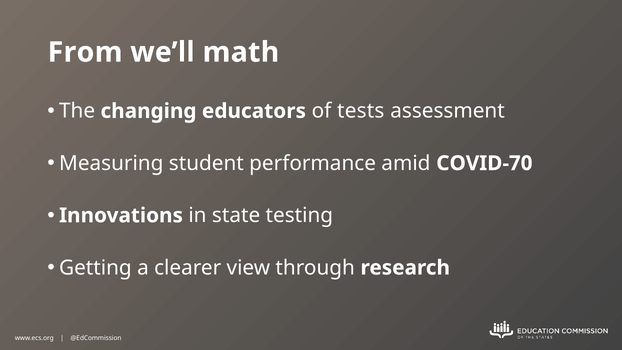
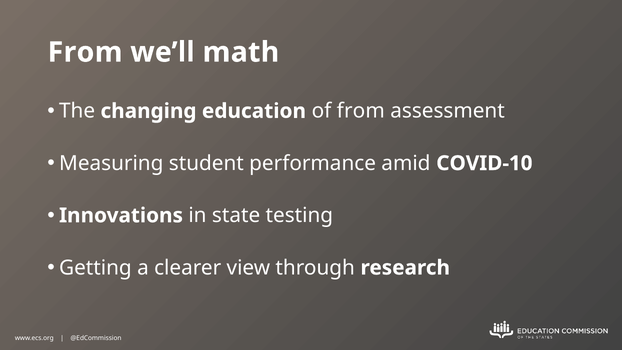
educators: educators -> education
of tests: tests -> from
COVID-70: COVID-70 -> COVID-10
